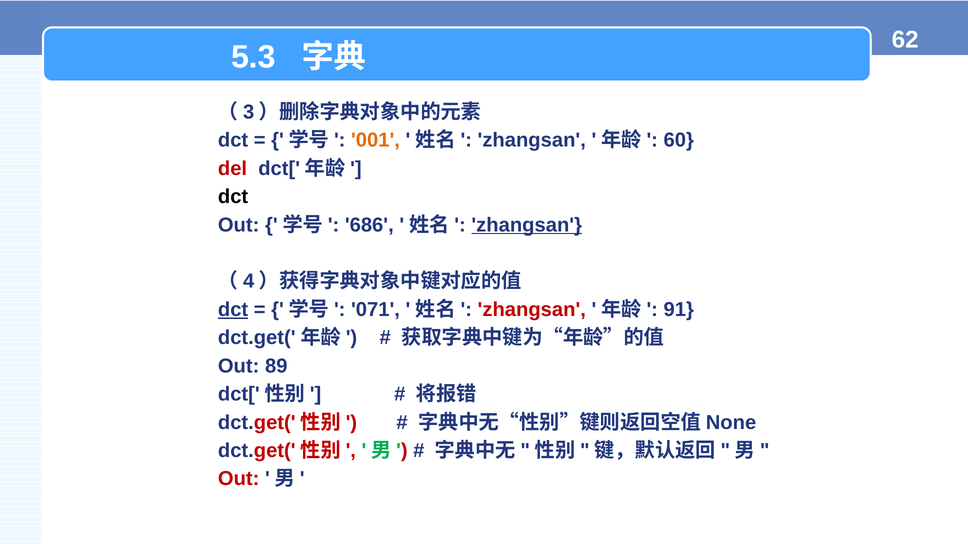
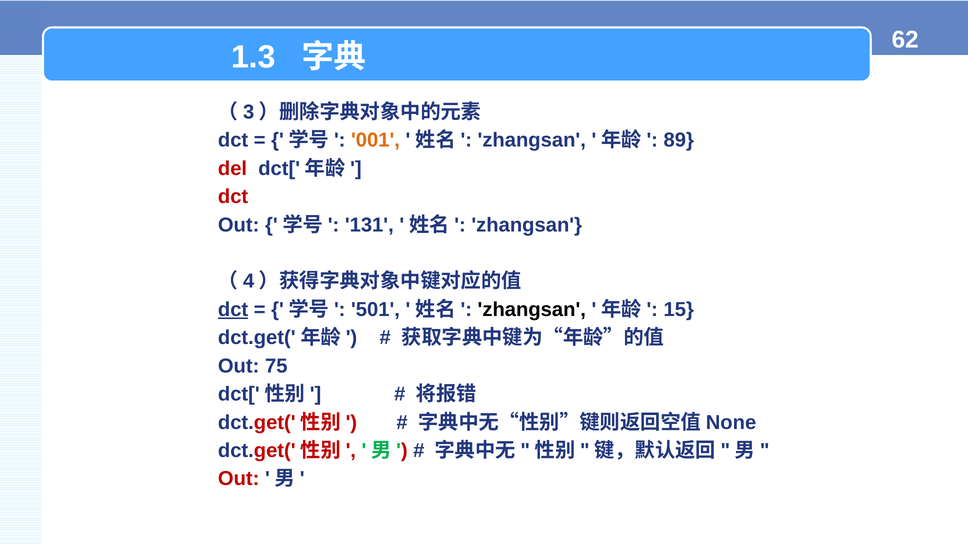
5.3: 5.3 -> 1.3
60: 60 -> 89
dct at (233, 197) colour: black -> red
686: 686 -> 131
zhangsan at (527, 225) underline: present -> none
071: 071 -> 501
zhangsan at (532, 310) colour: red -> black
91: 91 -> 15
89: 89 -> 75
